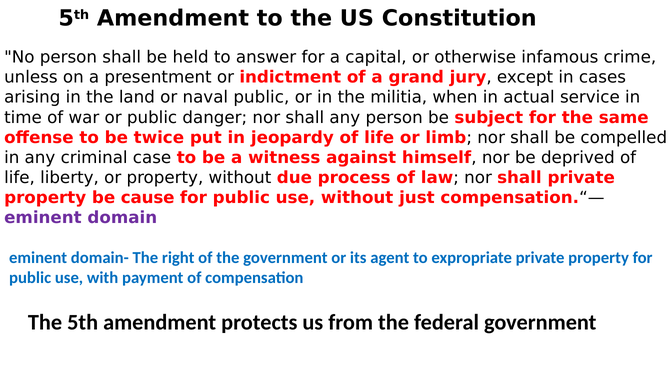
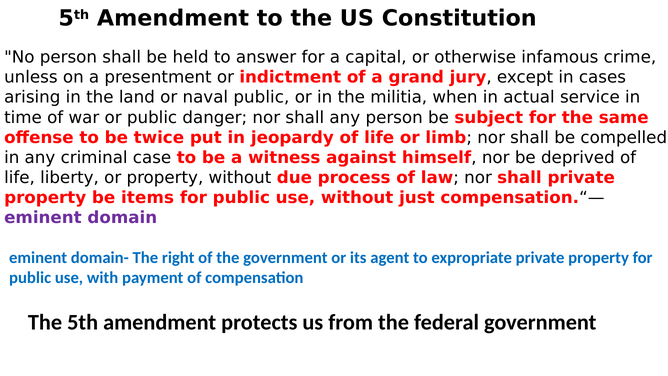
cause: cause -> items
